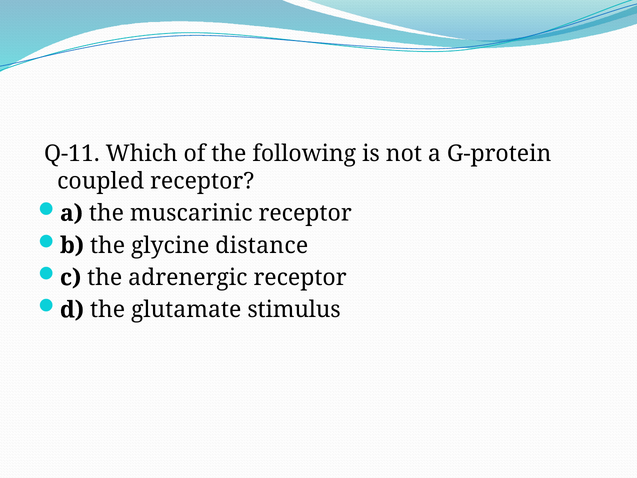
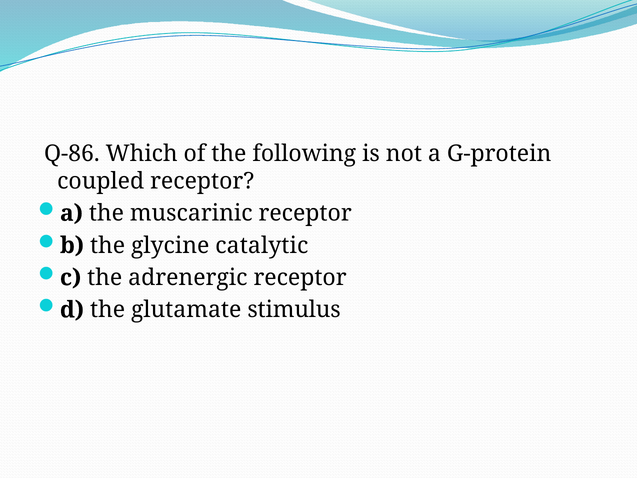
Q-11: Q-11 -> Q-86
distance: distance -> catalytic
